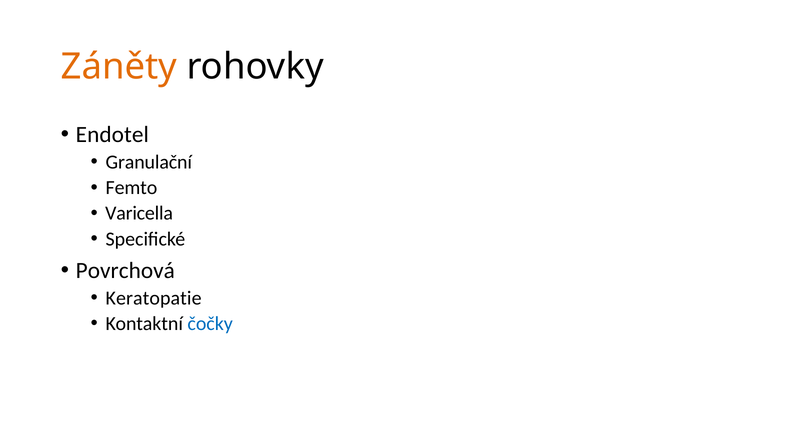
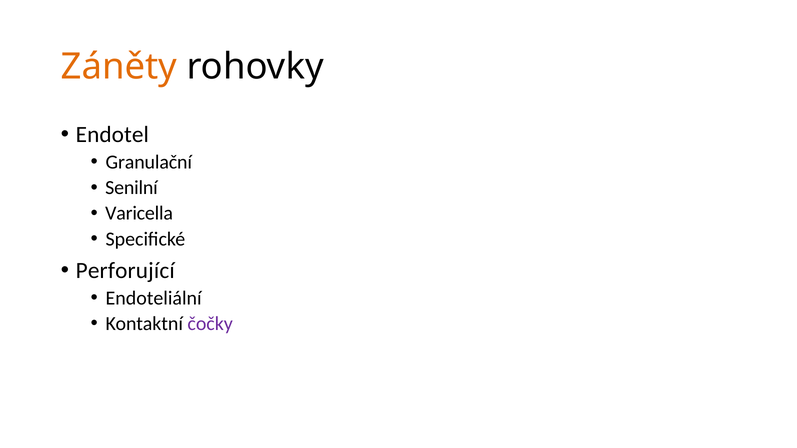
Femto: Femto -> Senilní
Povrchová: Povrchová -> Perforující
Keratopatie: Keratopatie -> Endoteliální
čočky colour: blue -> purple
